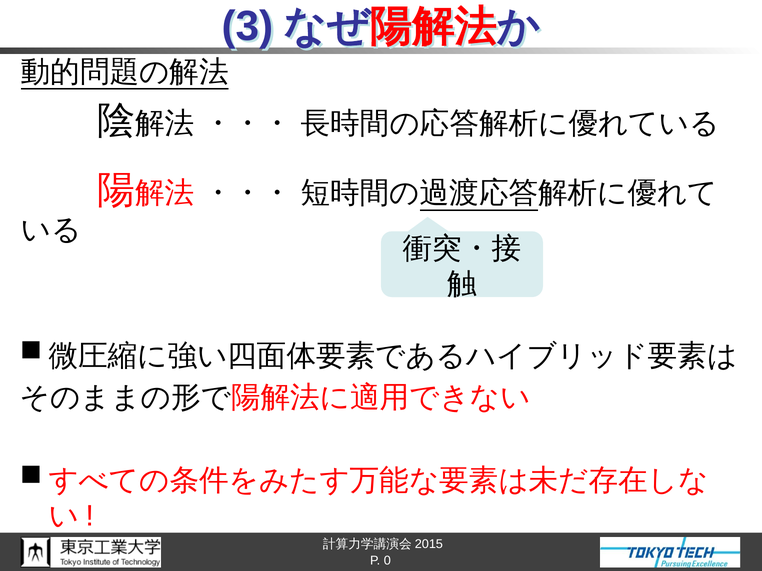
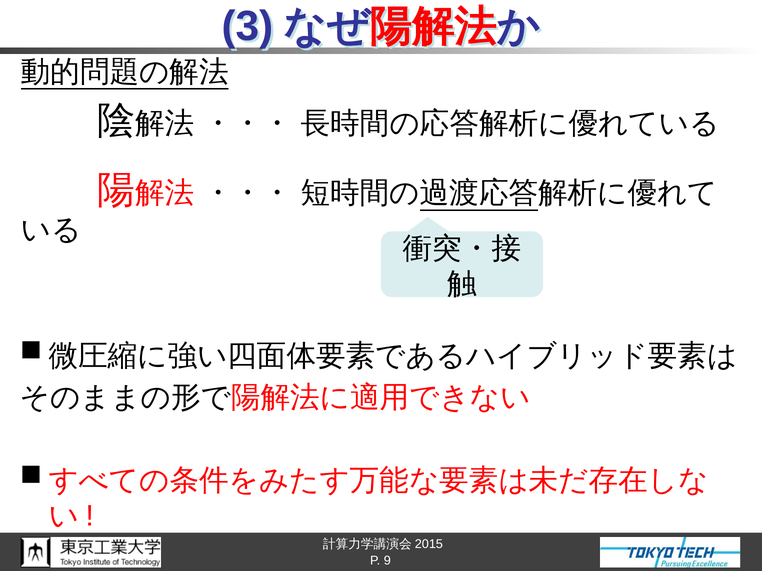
0: 0 -> 9
